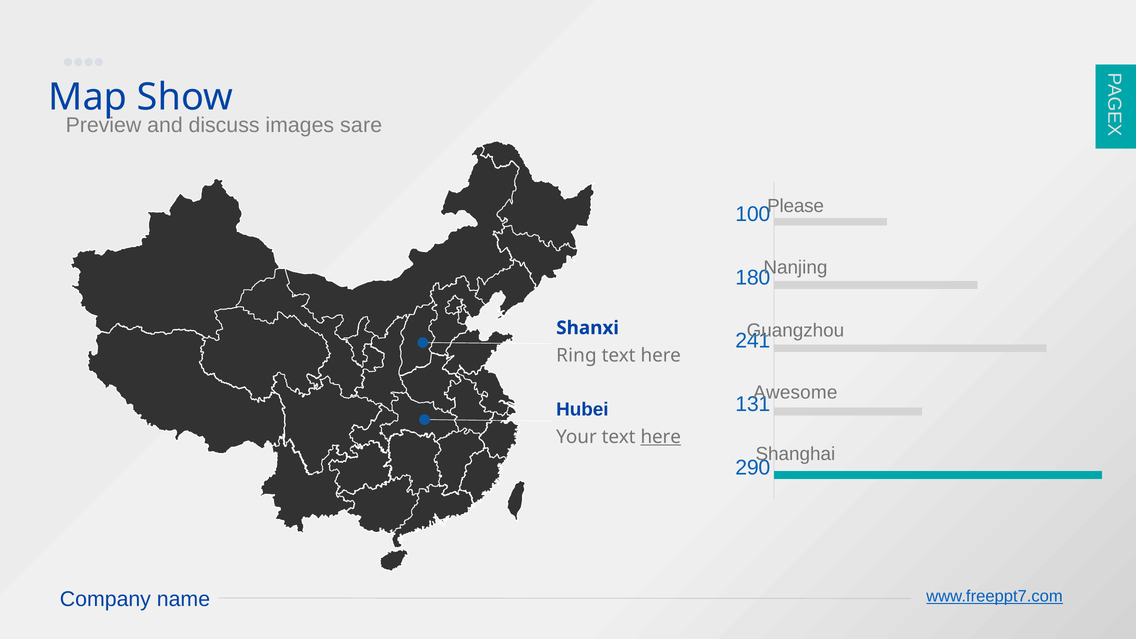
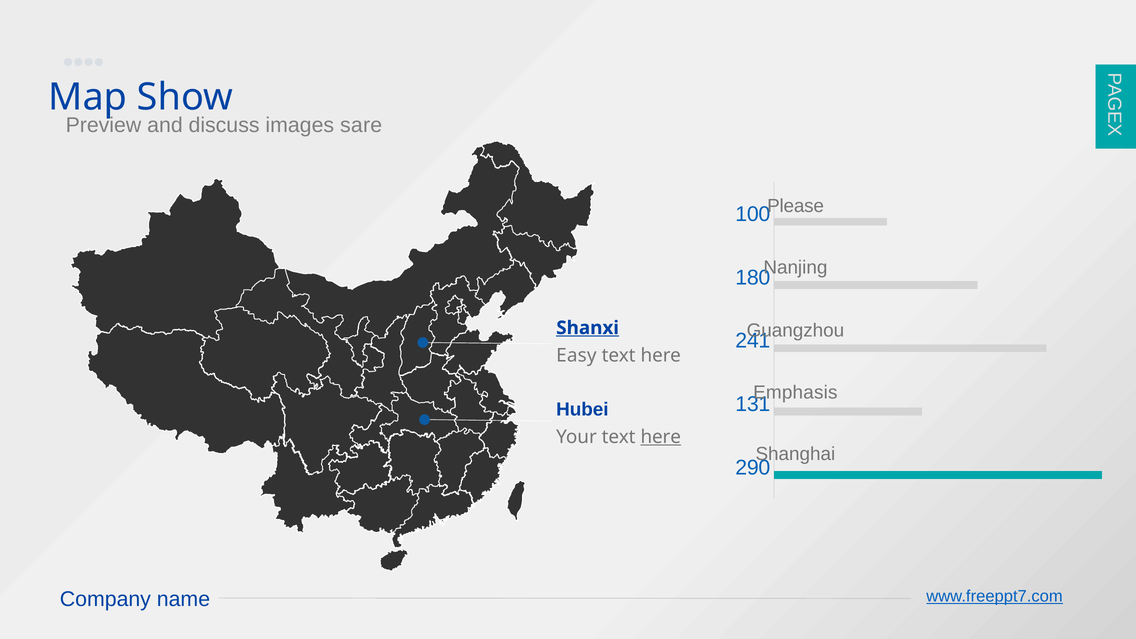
Shanxi underline: none -> present
Ring: Ring -> Easy
Awesome: Awesome -> Emphasis
